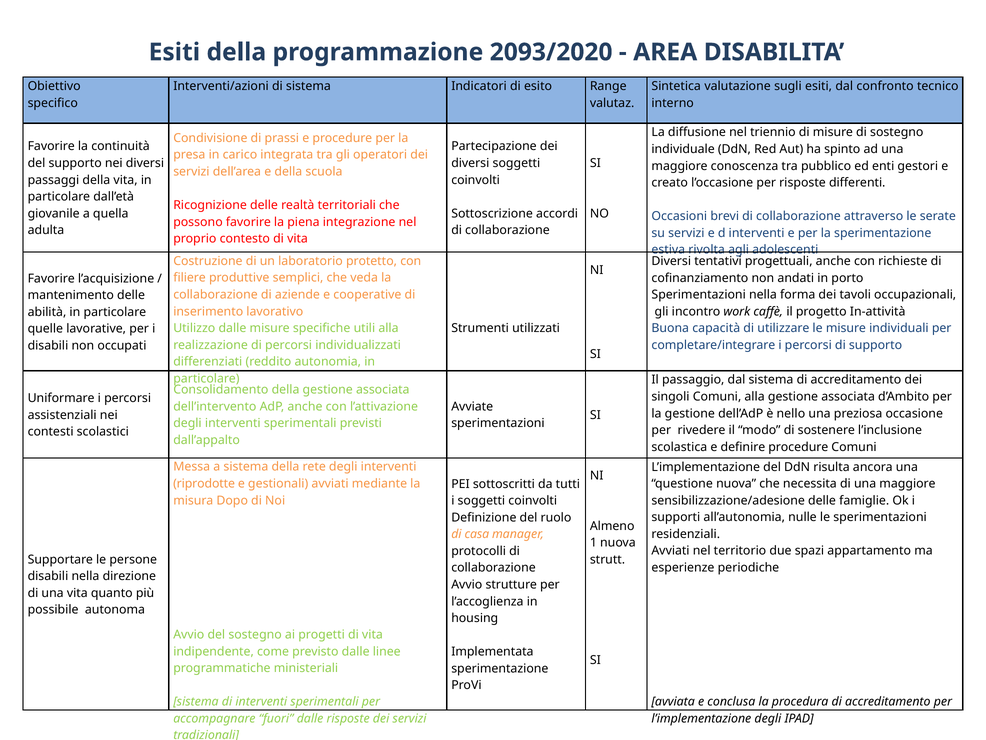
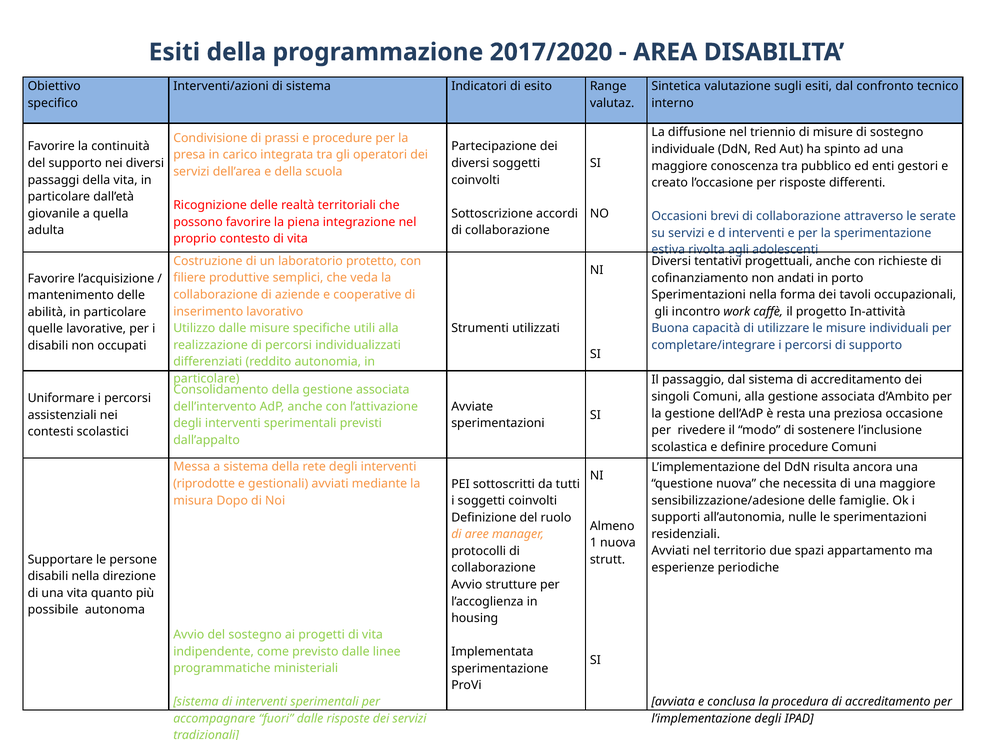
2093/2020: 2093/2020 -> 2017/2020
nello: nello -> resta
casa: casa -> aree
